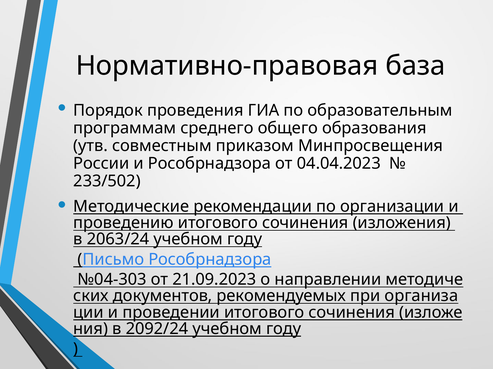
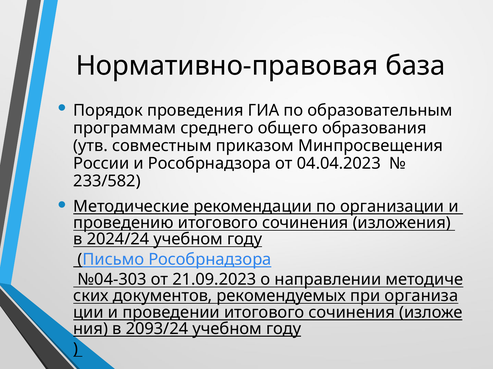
233/502: 233/502 -> 233/582
2063/24: 2063/24 -> 2024/24
2092/24: 2092/24 -> 2093/24
